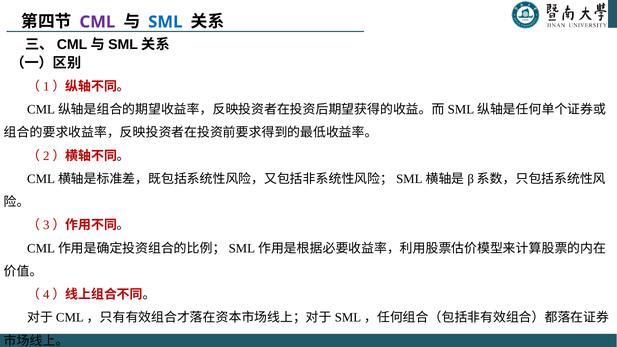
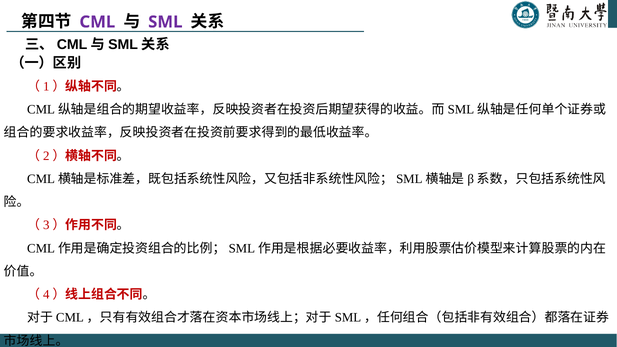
SML colour: blue -> purple
